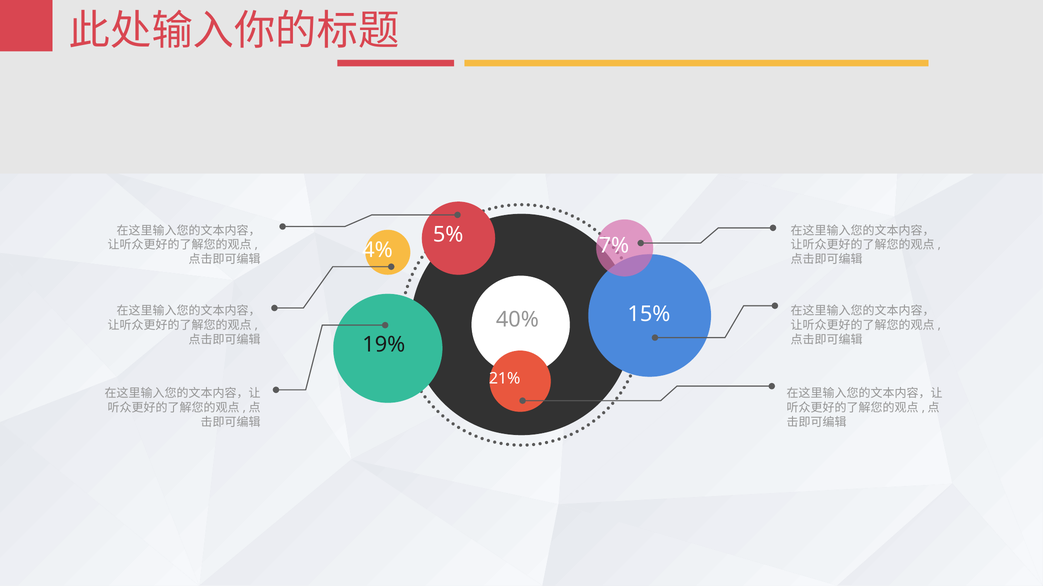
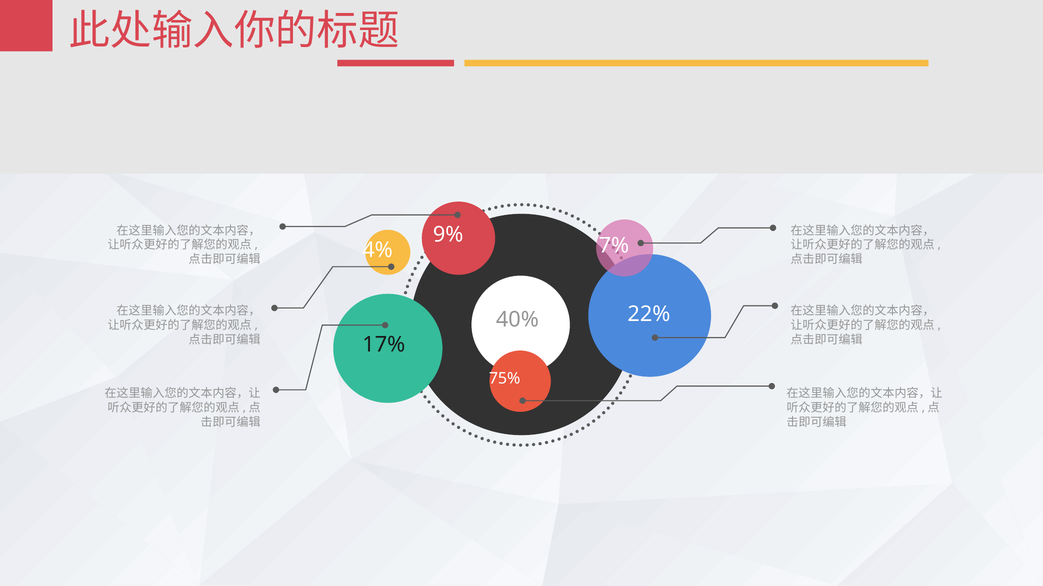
5%: 5% -> 9%
15%: 15% -> 22%
19%: 19% -> 17%
21%: 21% -> 75%
